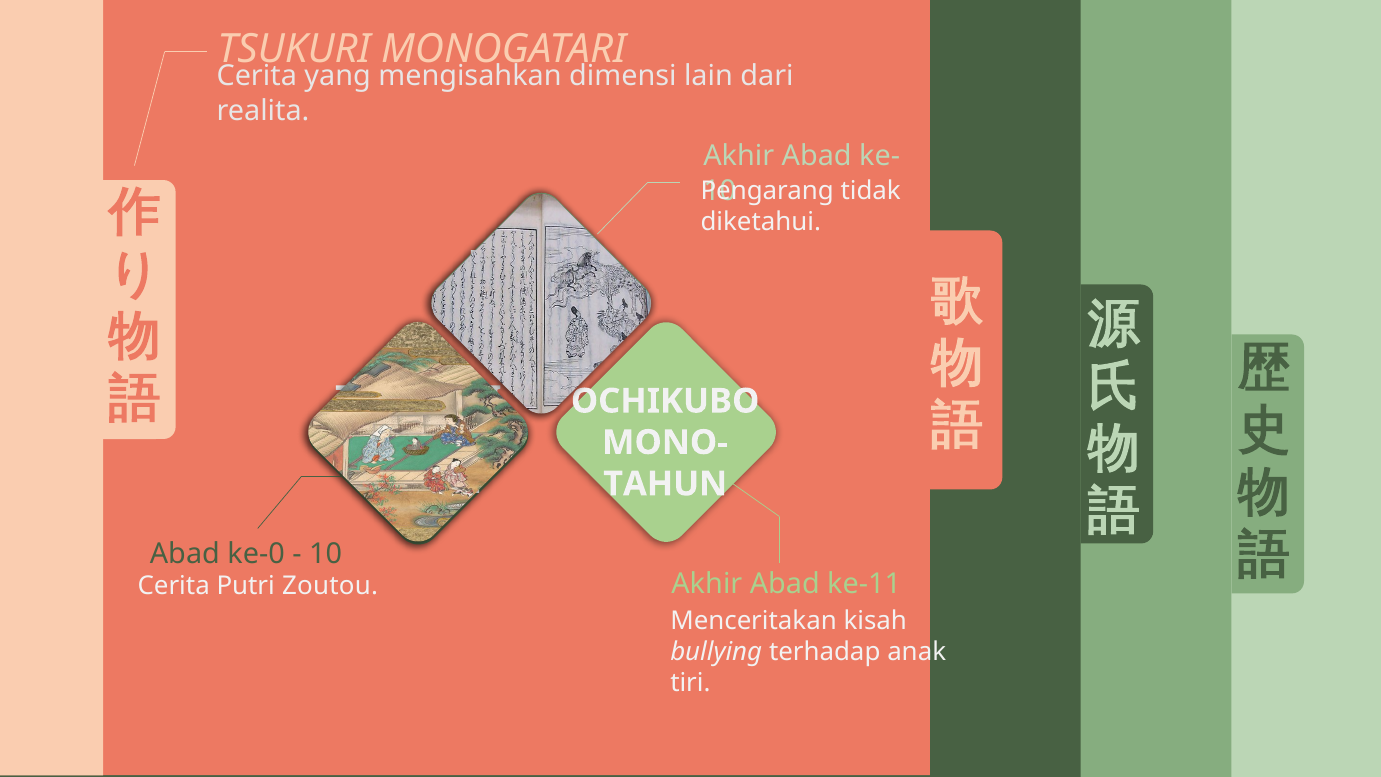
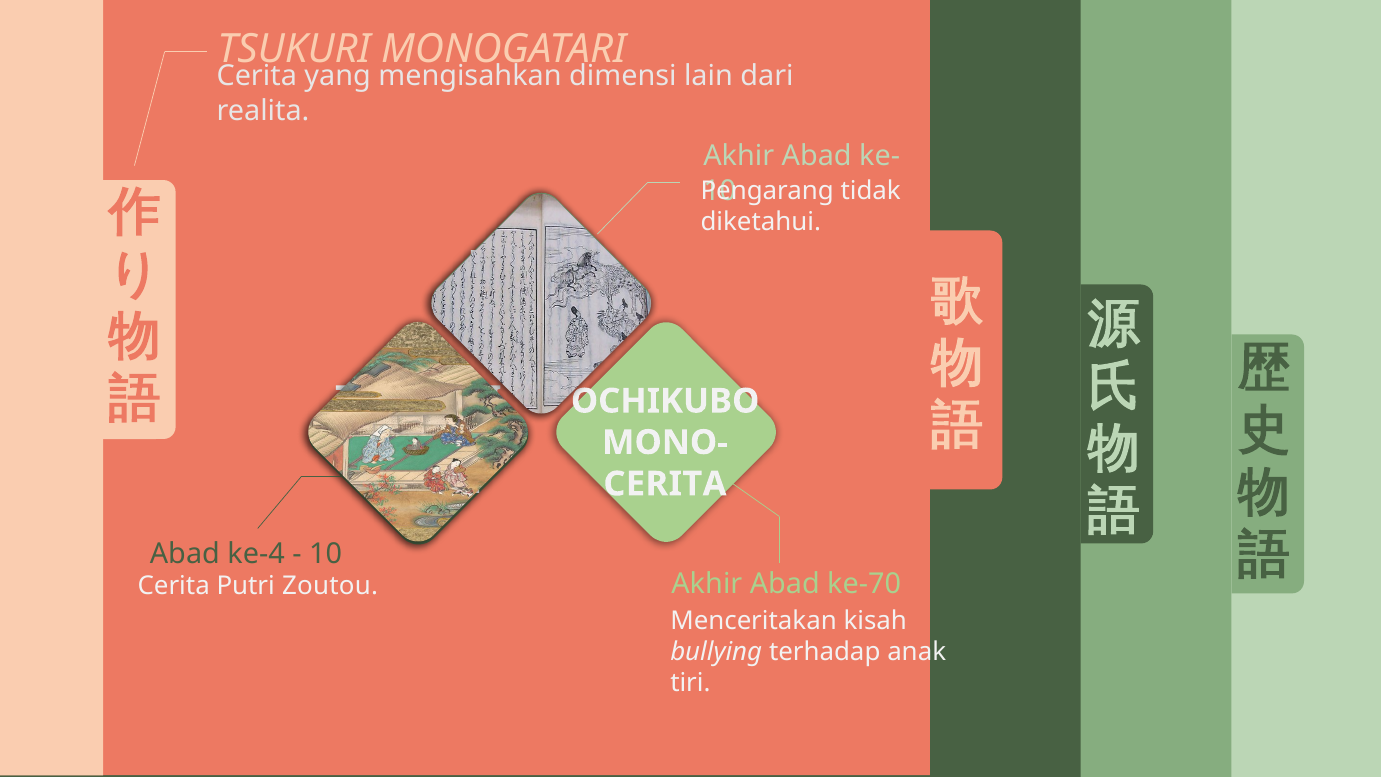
TAHUN at (665, 484): TAHUN -> CERITA
ke-0: ke-0 -> ke-4
ke-11: ke-11 -> ke-70
